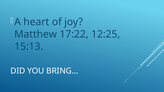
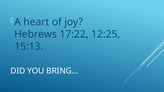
Matthew: Matthew -> Hebrews
